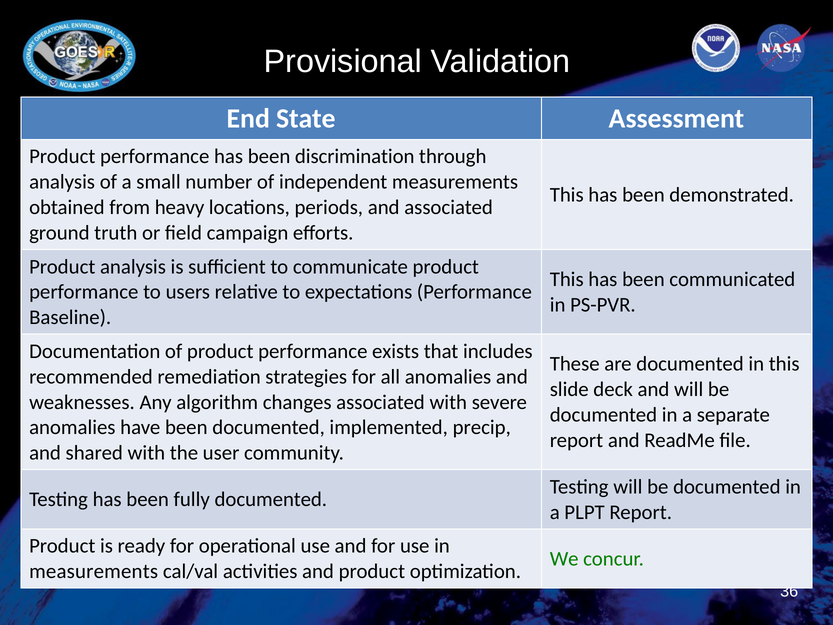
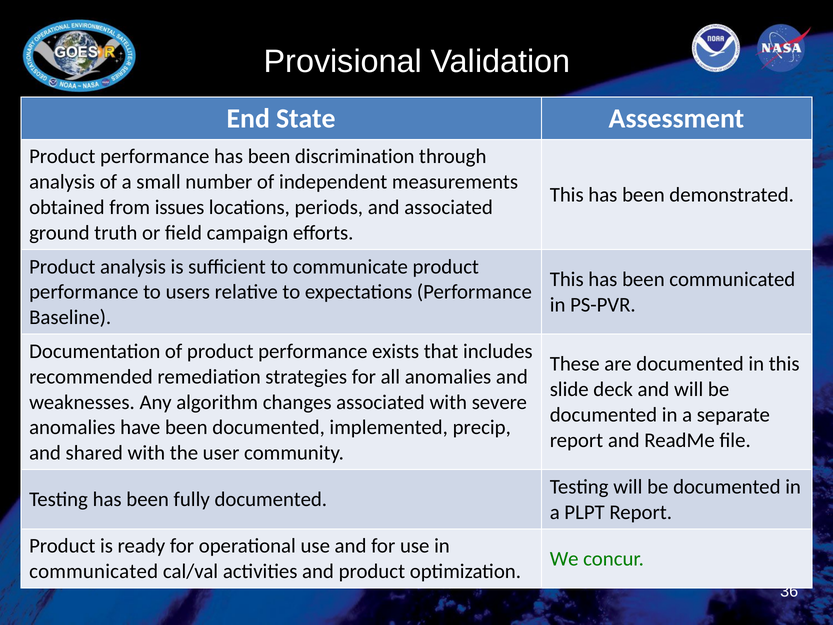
heavy: heavy -> issues
measurements at (94, 571): measurements -> communicated
